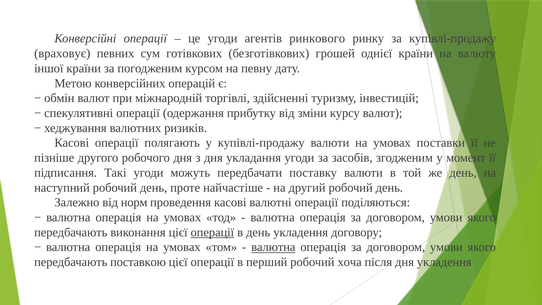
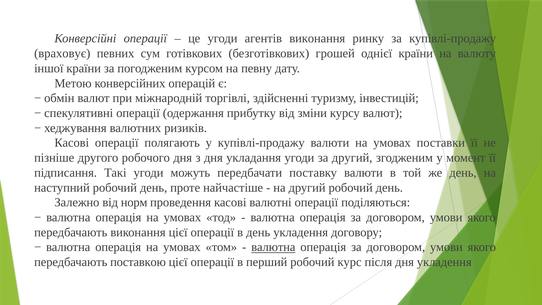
агентів ринкового: ринкового -> виконання
за засобів: засобів -> другий
операції at (212, 232) underline: present -> none
хоча: хоча -> курс
